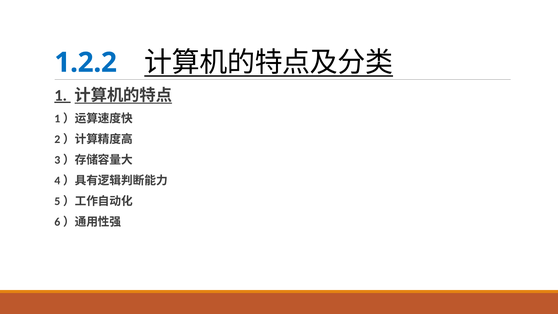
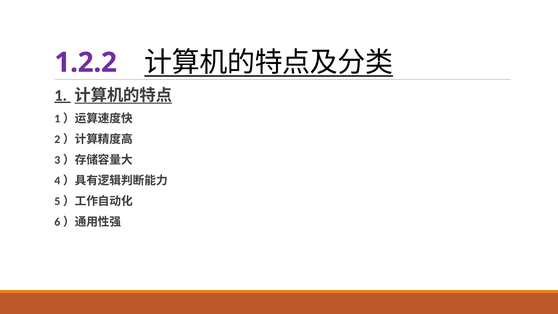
1.2.2 colour: blue -> purple
